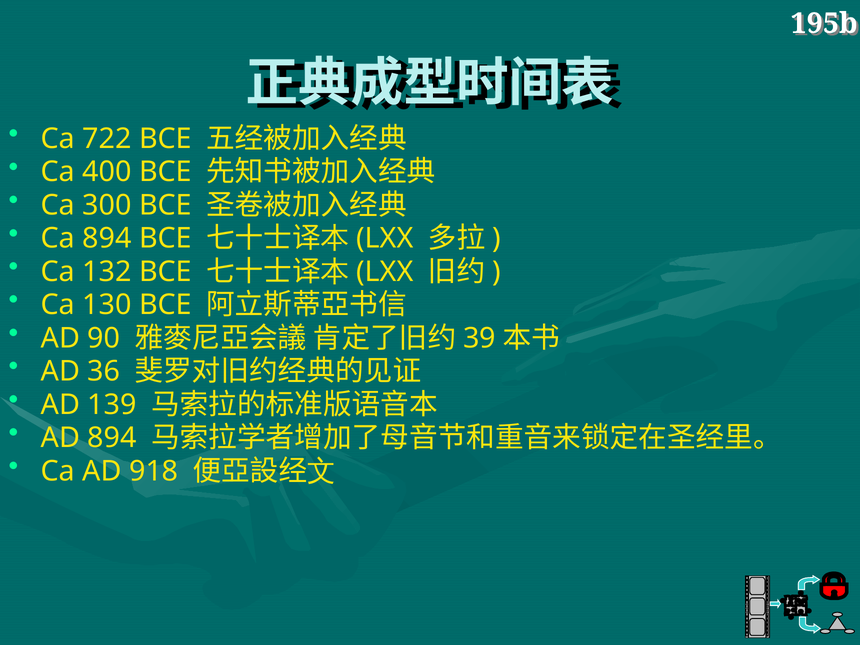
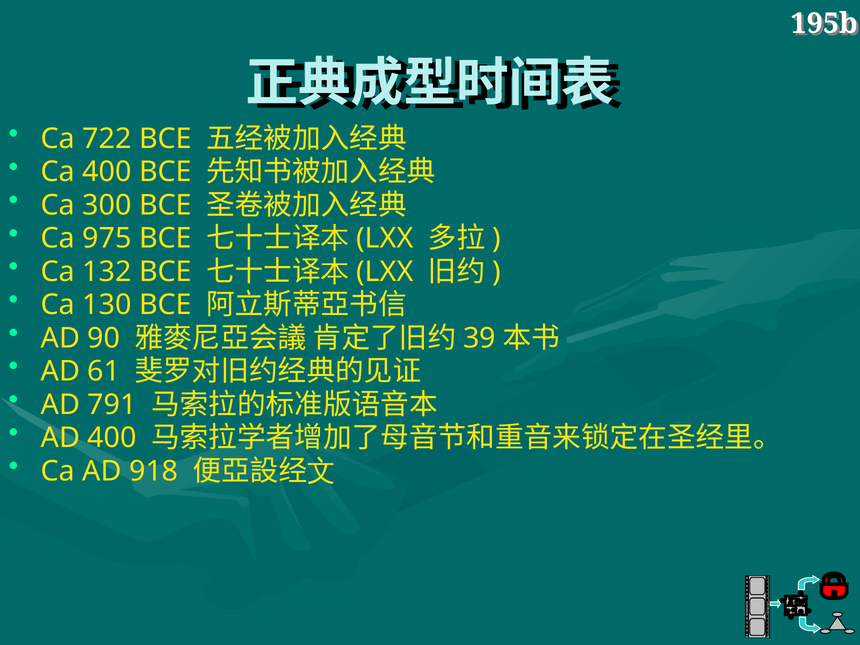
Ca 894: 894 -> 975
36: 36 -> 61
139: 139 -> 791
AD 894: 894 -> 400
